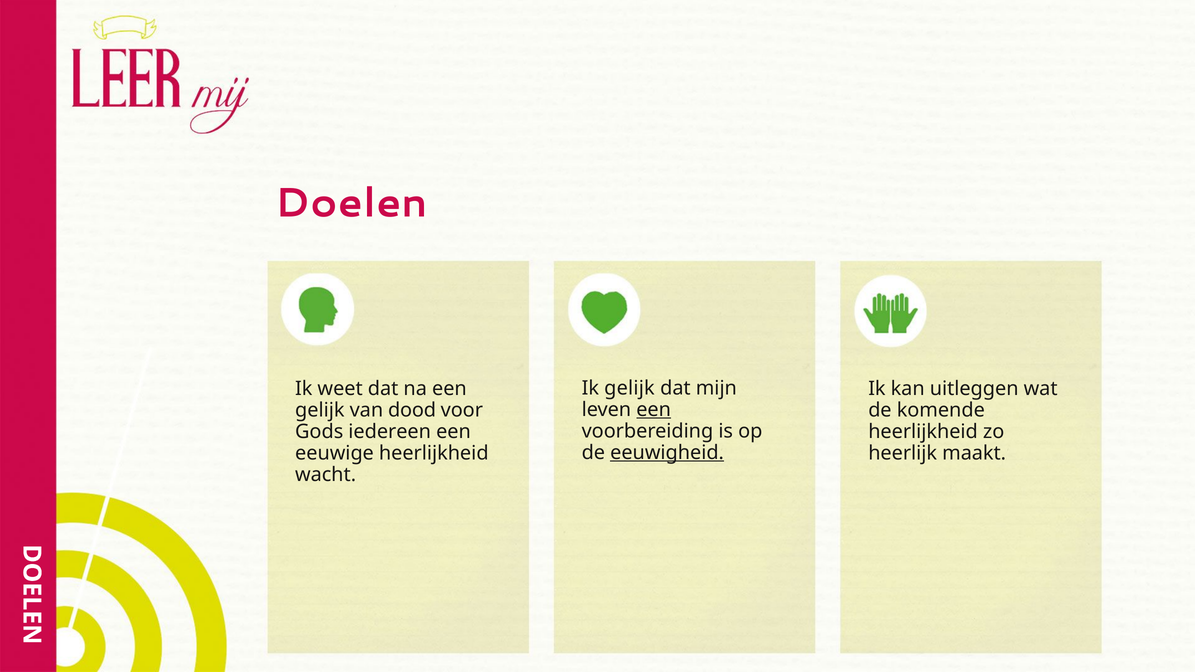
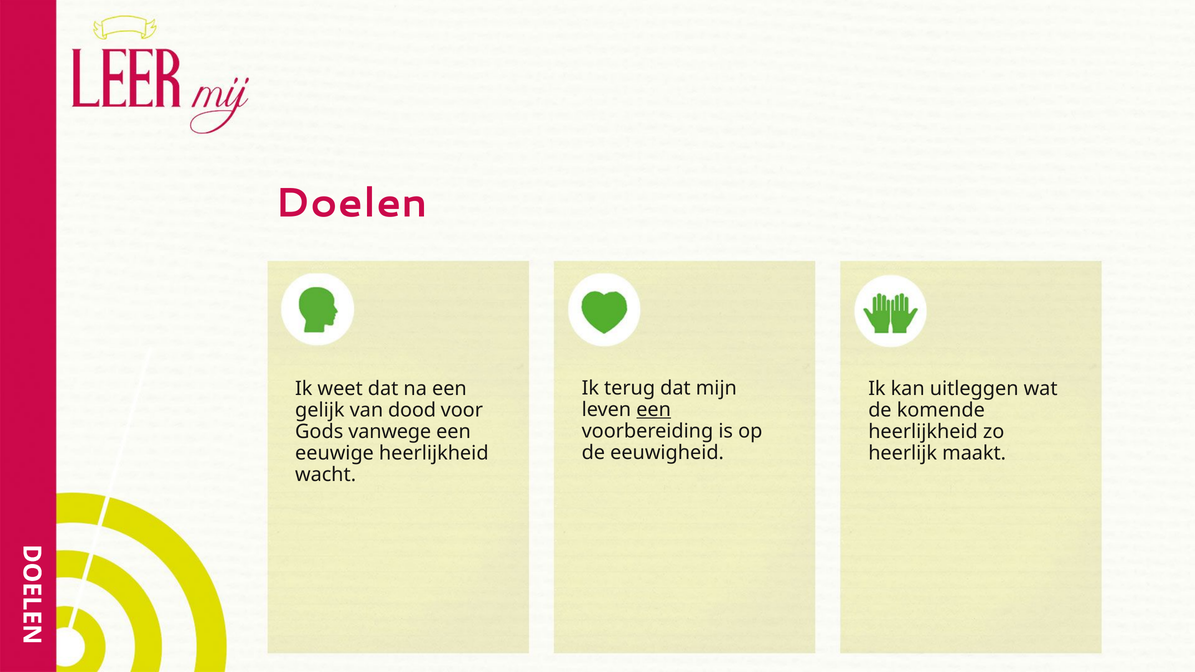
Ik gelijk: gelijk -> terug
iedereen: iedereen -> vanwege
eeuwigheid underline: present -> none
